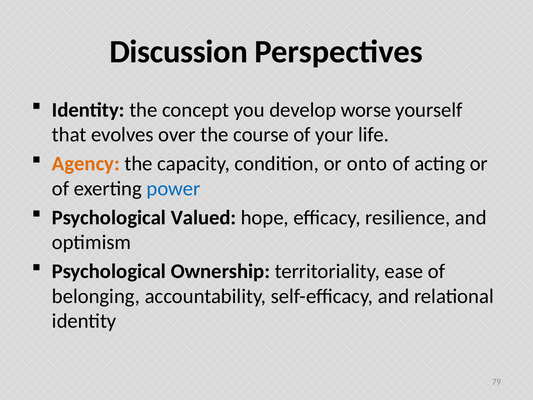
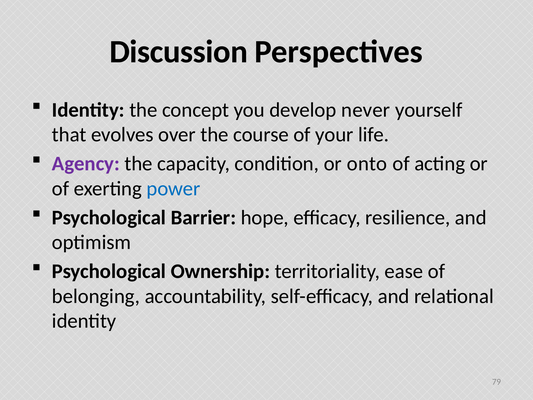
worse: worse -> never
Agency colour: orange -> purple
Valued: Valued -> Barrier
